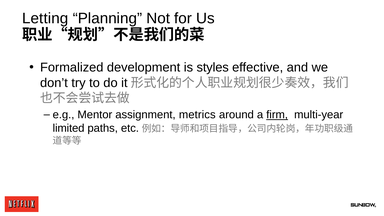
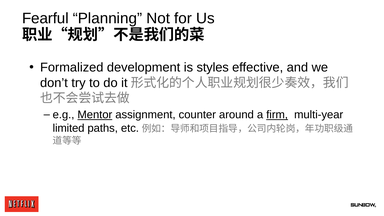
Letting: Letting -> Fearful
Mentor underline: none -> present
metrics: metrics -> counter
